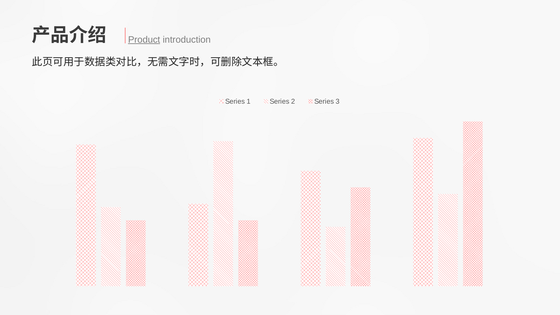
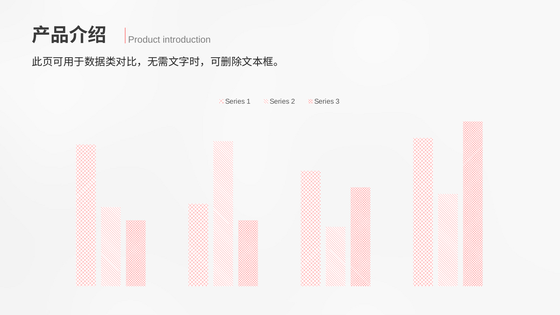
Product underline: present -> none
